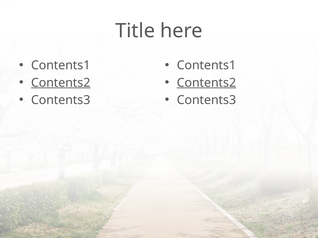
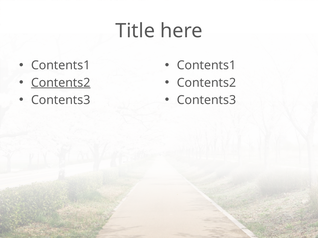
Contents2 at (206, 83) underline: present -> none
